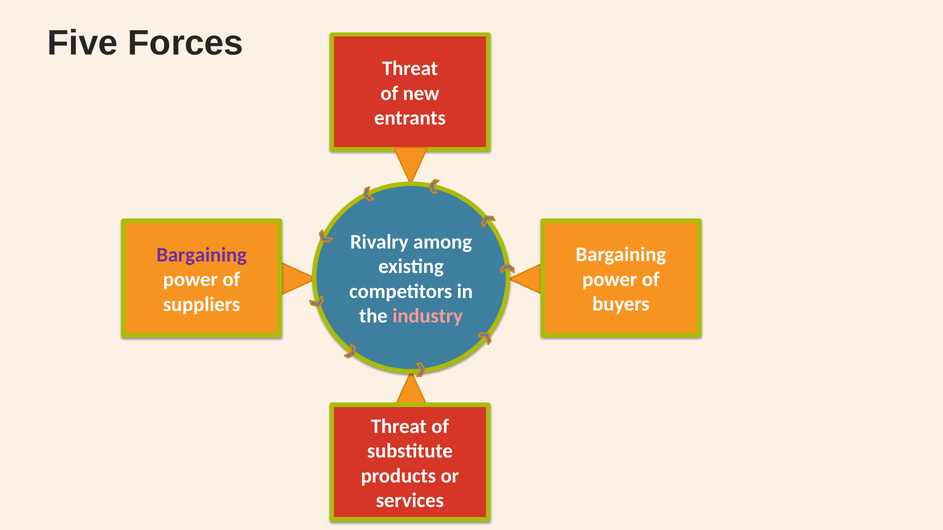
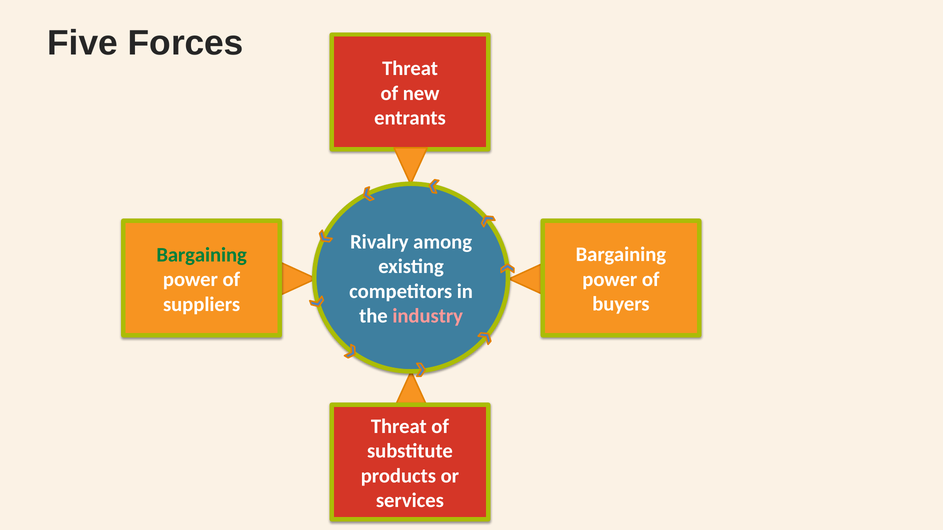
Bargaining at (202, 255) colour: purple -> green
